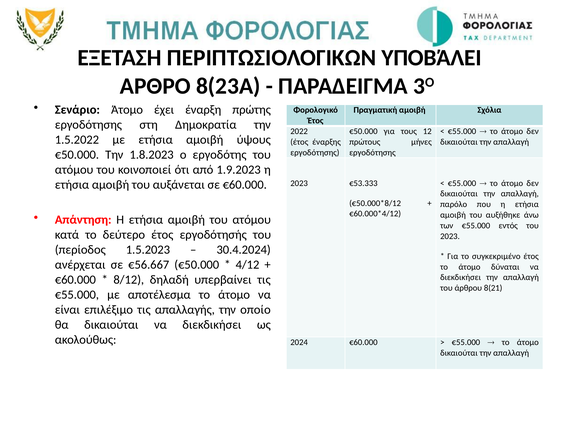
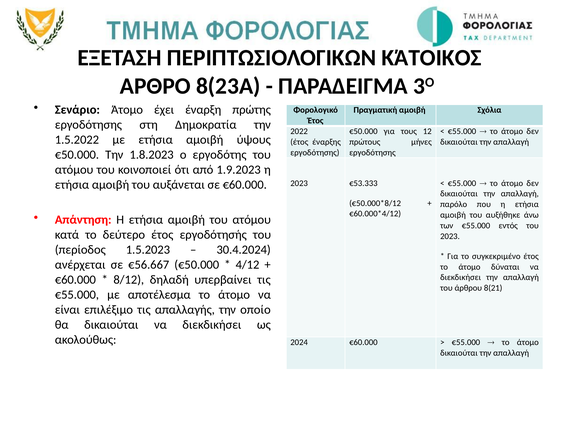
ΥΠΟΒΆΛΕΙ: ΥΠΟΒΆΛΕΙ -> ΚΆΤΟΙΚΟΣ
